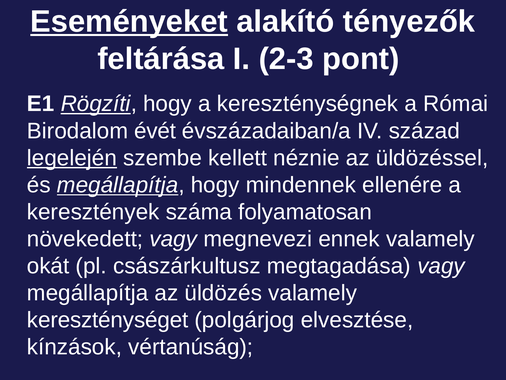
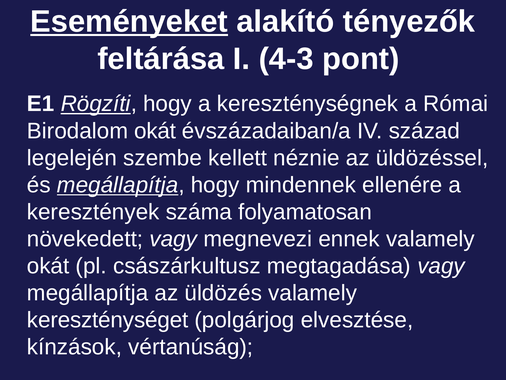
2-3: 2-3 -> 4-3
Birodalom évét: évét -> okát
legelején underline: present -> none
